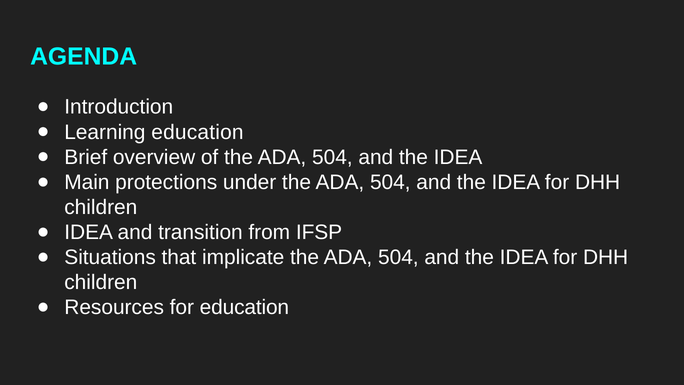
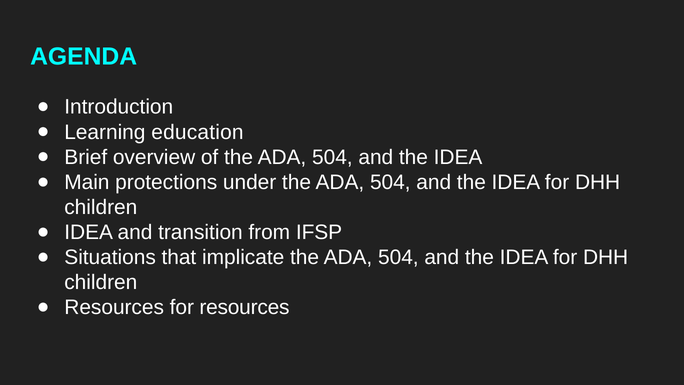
for education: education -> resources
